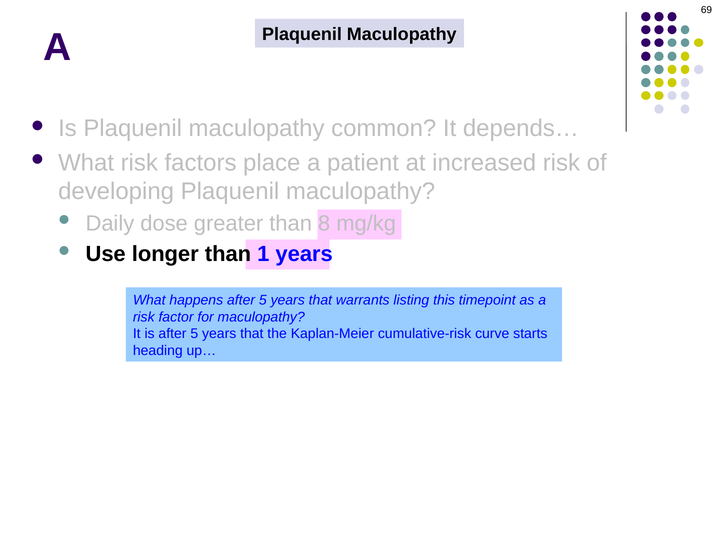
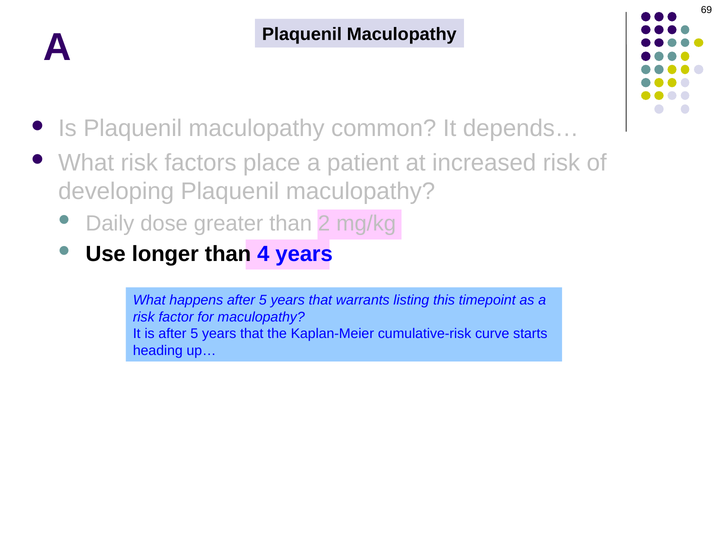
8: 8 -> 2
1: 1 -> 4
